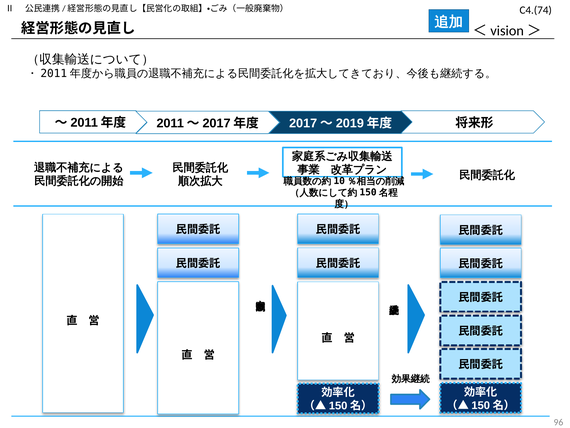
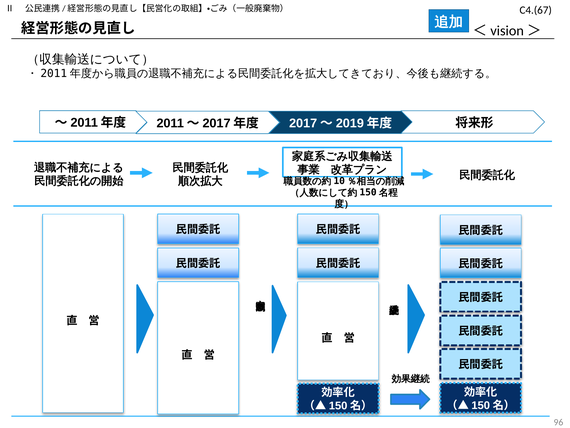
C4.(74: C4.(74 -> C4.(67
